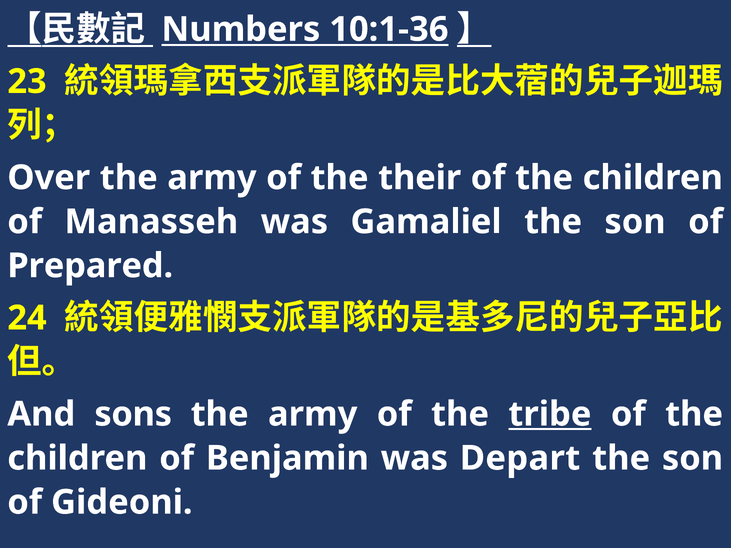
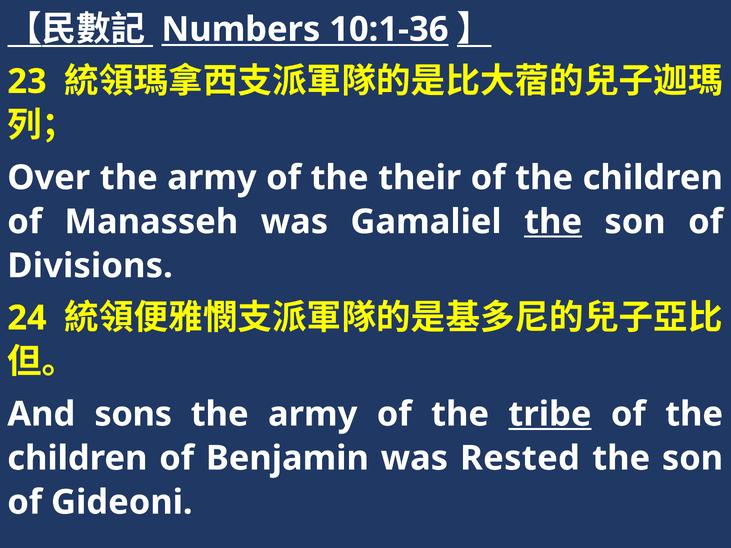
the at (553, 222) underline: none -> present
Prepared: Prepared -> Divisions
Depart: Depart -> Rested
